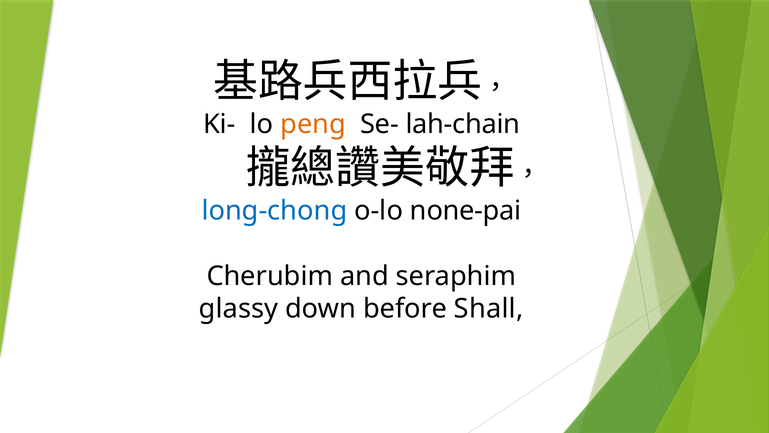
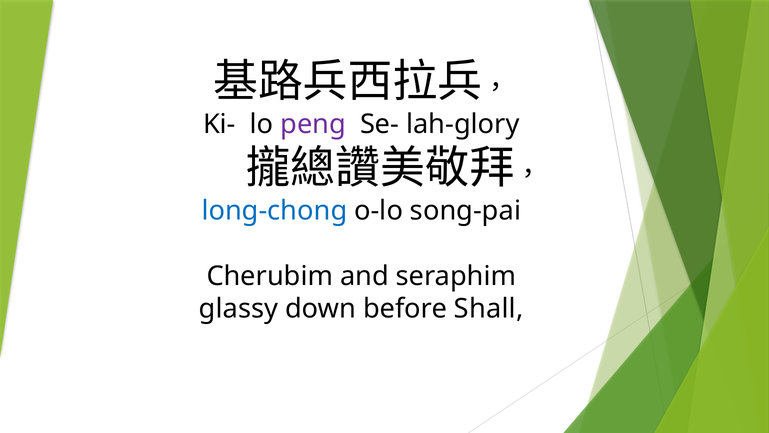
peng colour: orange -> purple
lah-chain: lah-chain -> lah-glory
none-pai: none-pai -> song-pai
